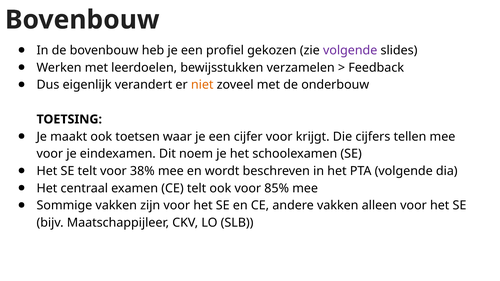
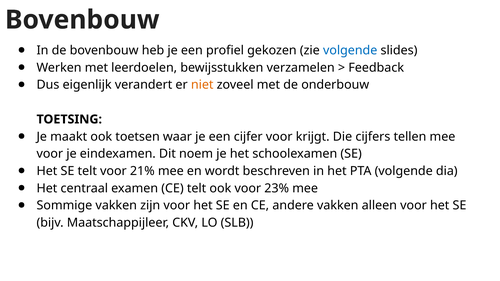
volgende at (350, 50) colour: purple -> blue
38%: 38% -> 21%
85%: 85% -> 23%
